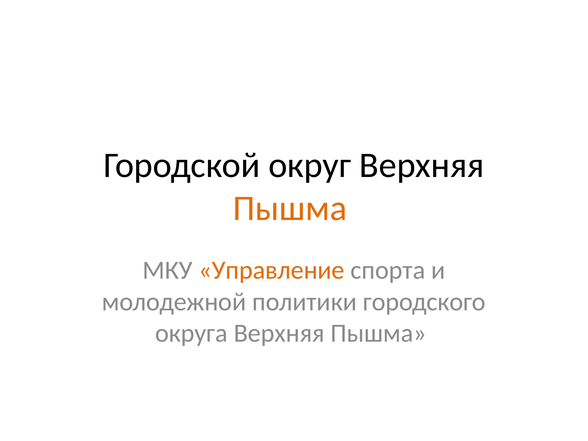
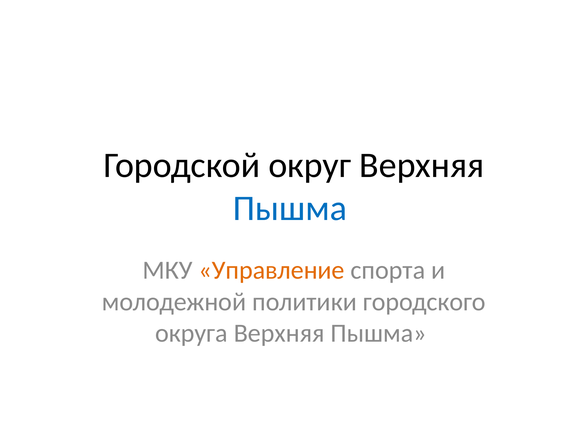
Пышма at (290, 208) colour: orange -> blue
